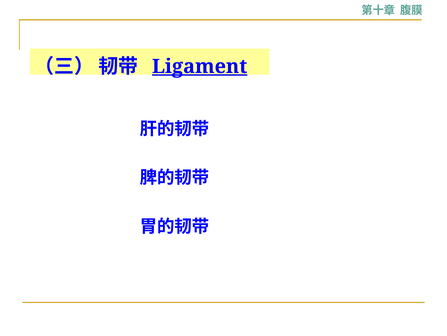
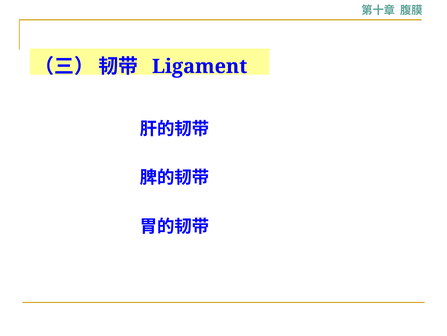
Ligament underline: present -> none
